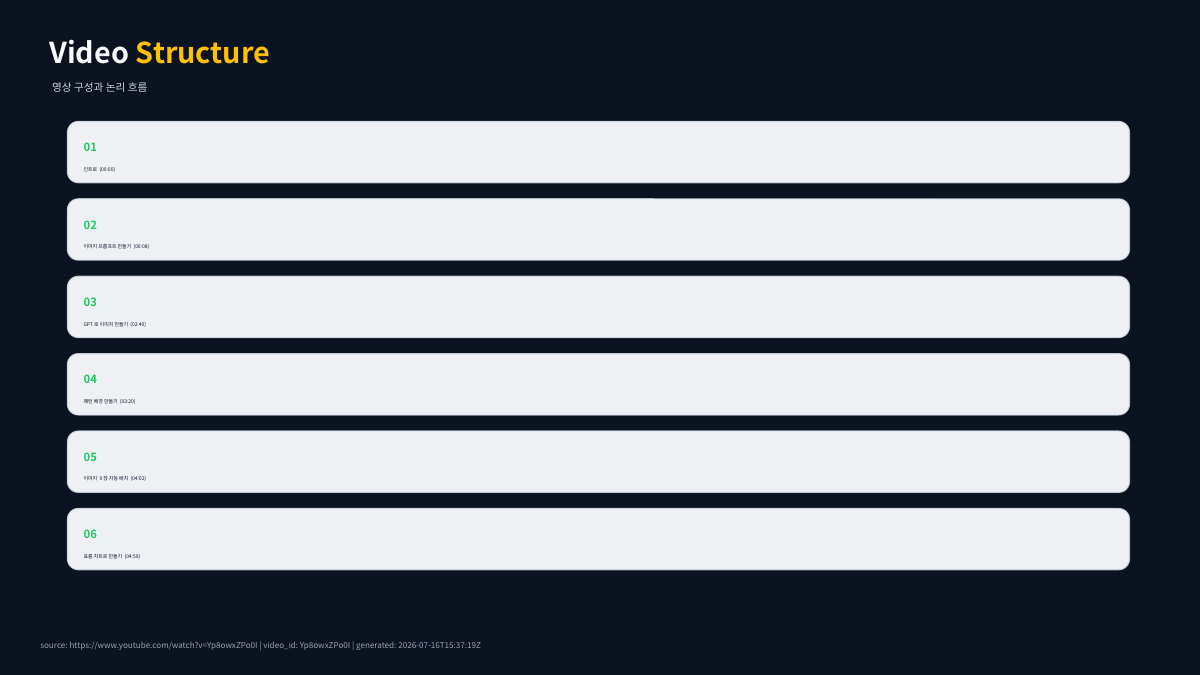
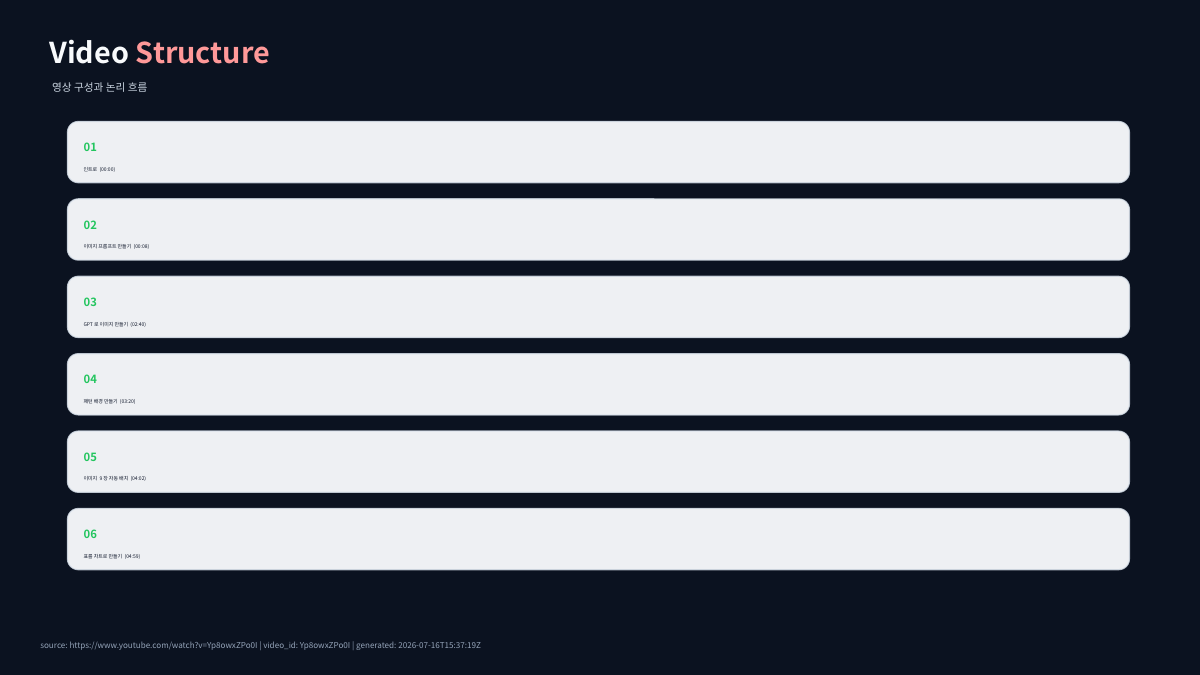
Structure colour: yellow -> pink
